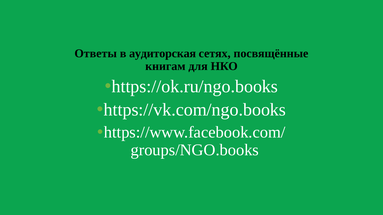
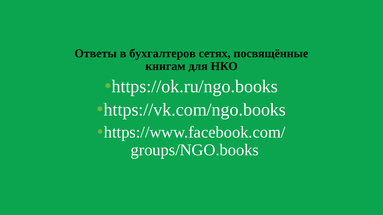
аудиторская: аудиторская -> бухгалтеров
